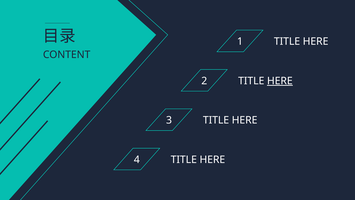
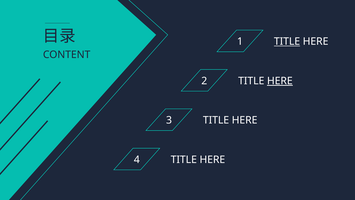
TITLE at (287, 42) underline: none -> present
